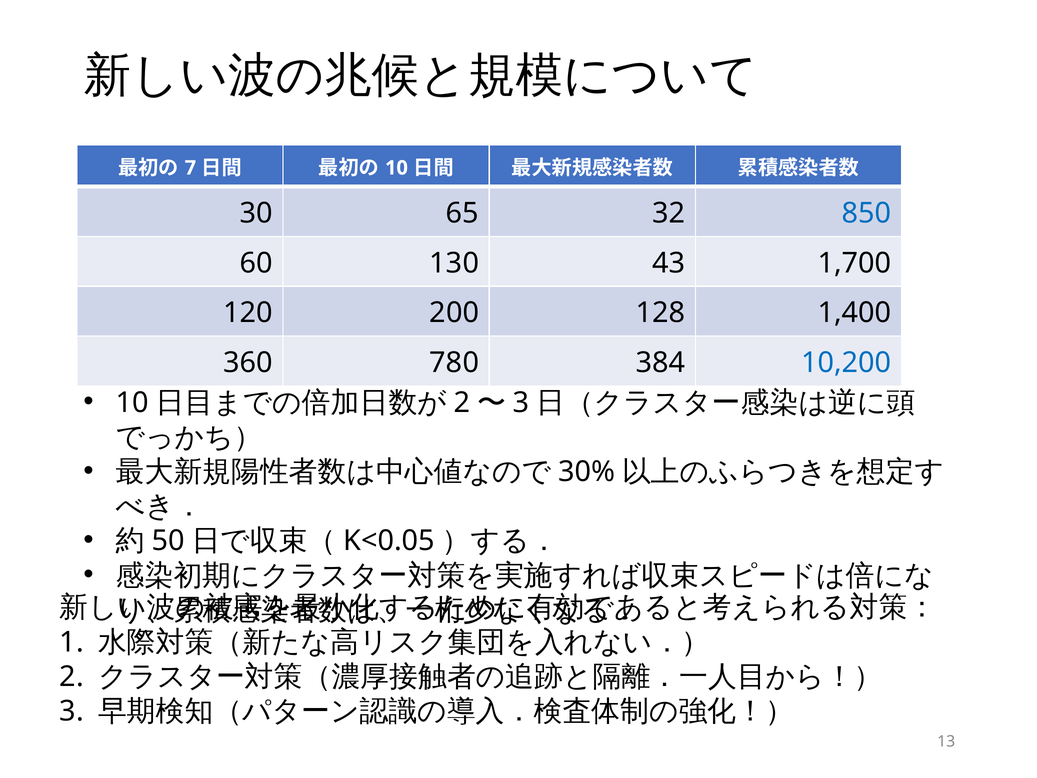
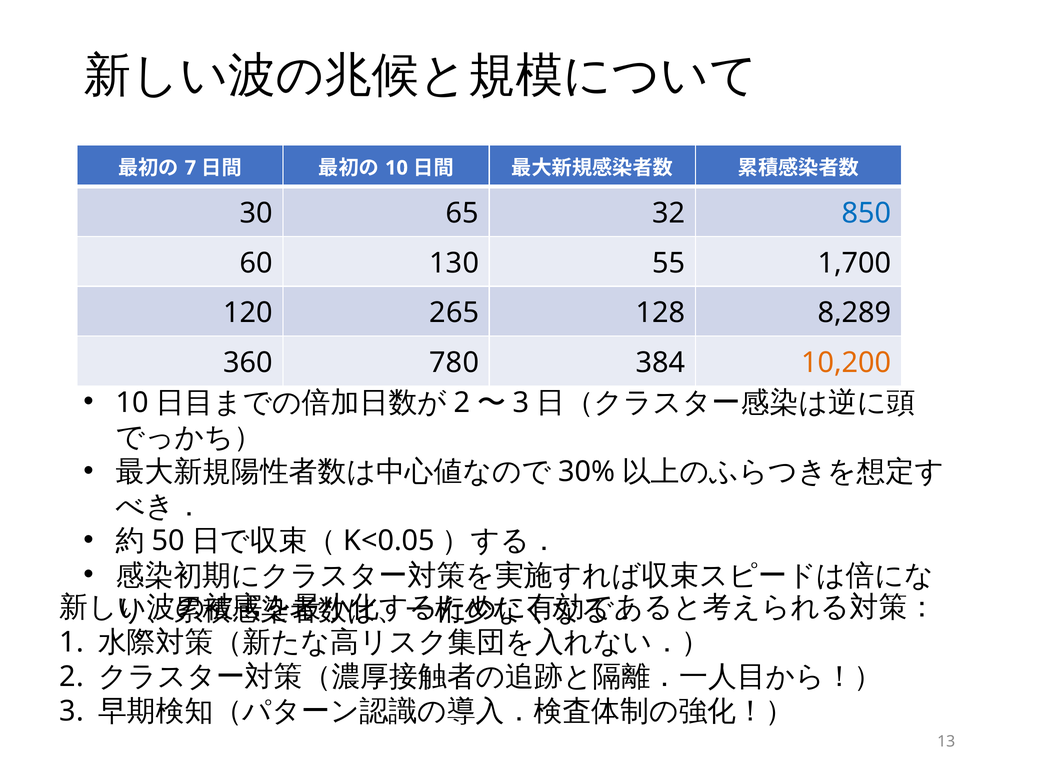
43: 43 -> 55
200: 200 -> 265
1,400: 1,400 -> 8,289
10,200 colour: blue -> orange
